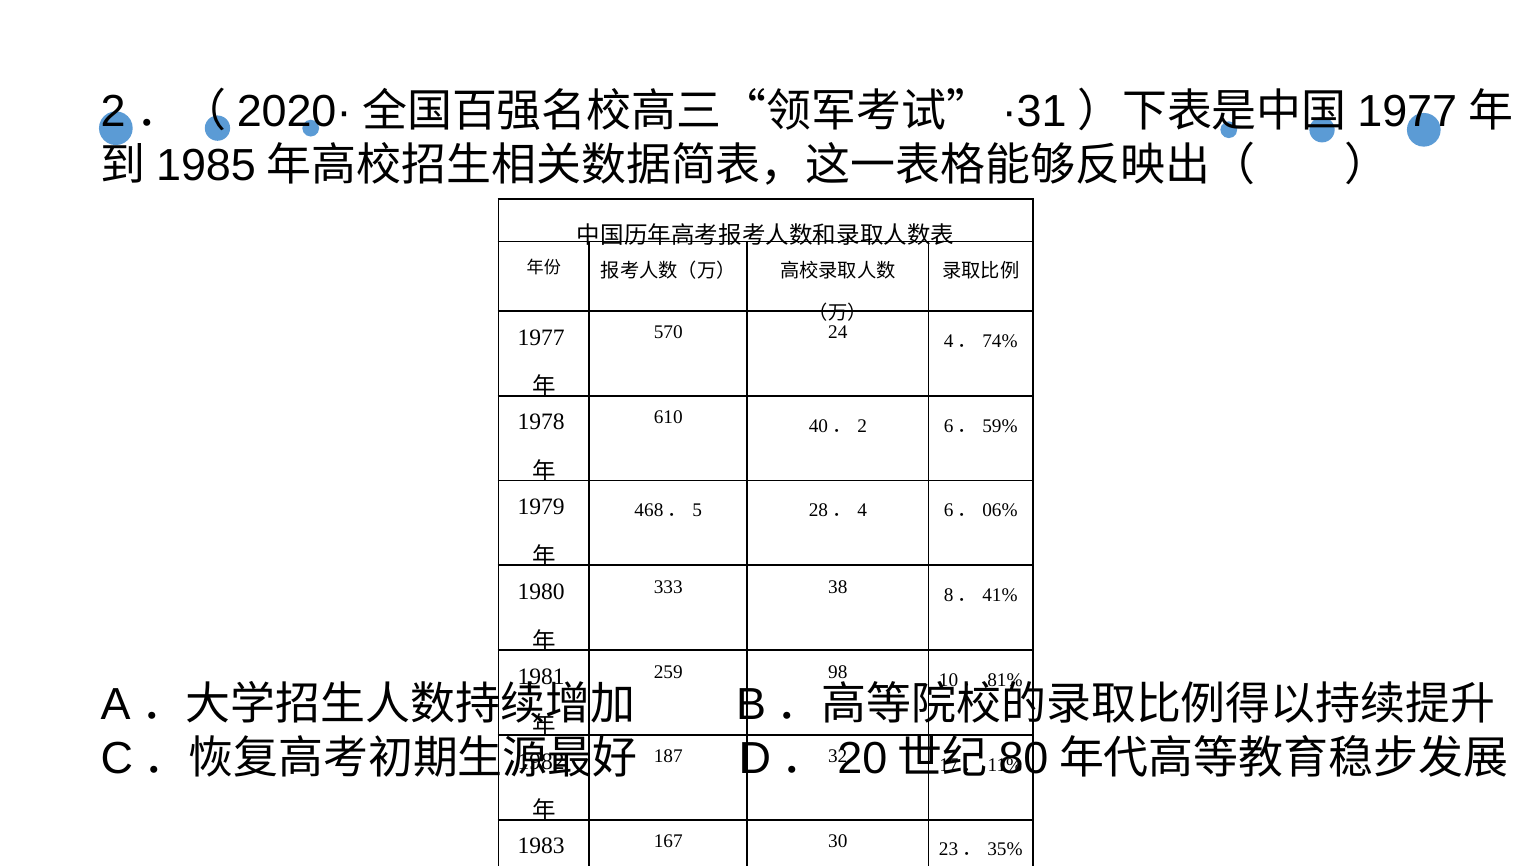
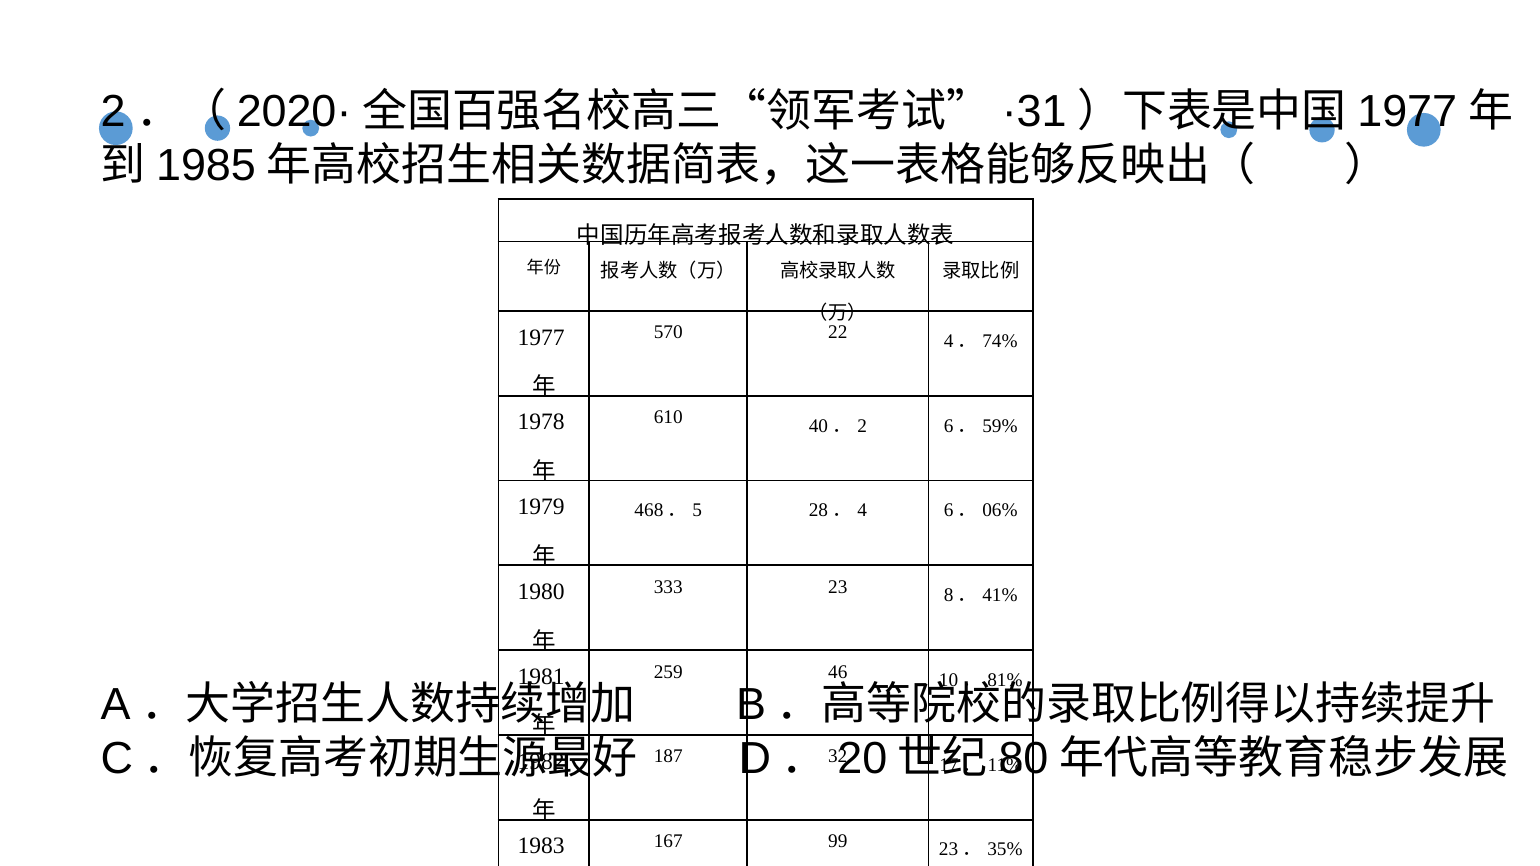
24: 24 -> 22
38: 38 -> 23
98: 98 -> 46
30: 30 -> 99
